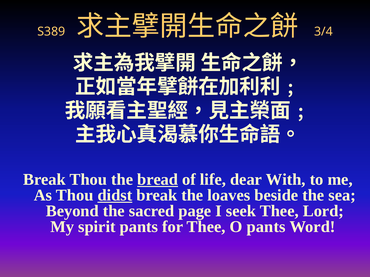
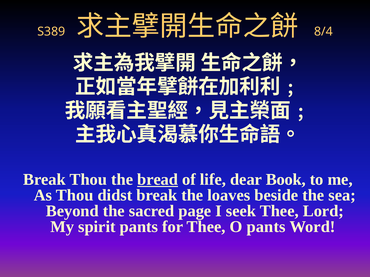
3/4: 3/4 -> 8/4
With: With -> Book
didst underline: present -> none
